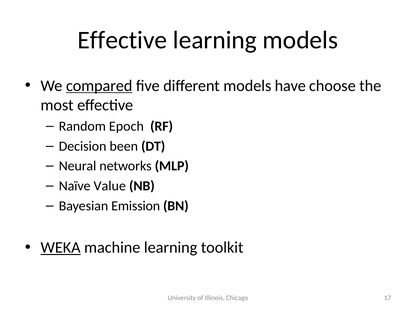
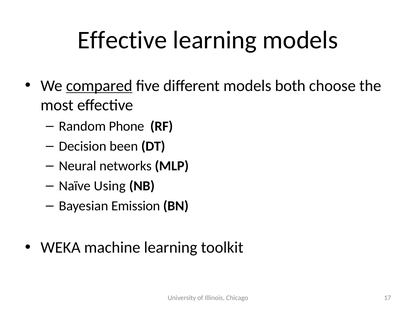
have: have -> both
Epoch: Epoch -> Phone
Value: Value -> Using
WEKA underline: present -> none
